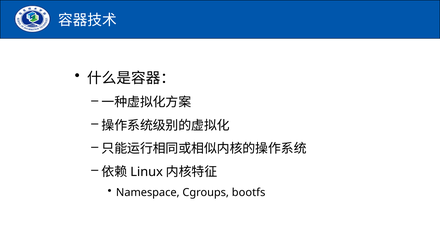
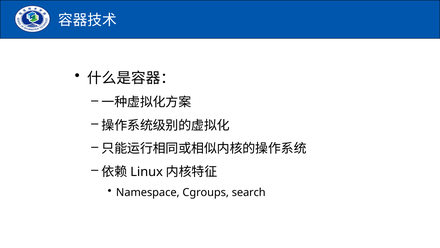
bootfs: bootfs -> search
